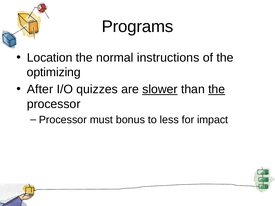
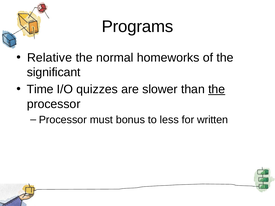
Location: Location -> Relative
instructions: instructions -> homeworks
optimizing: optimizing -> significant
After: After -> Time
slower underline: present -> none
impact: impact -> written
